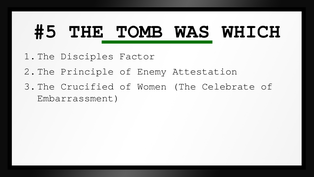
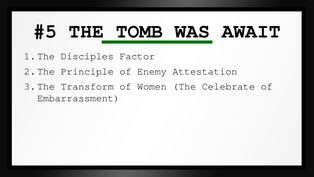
WHICH: WHICH -> AWAIT
Crucified: Crucified -> Transform
